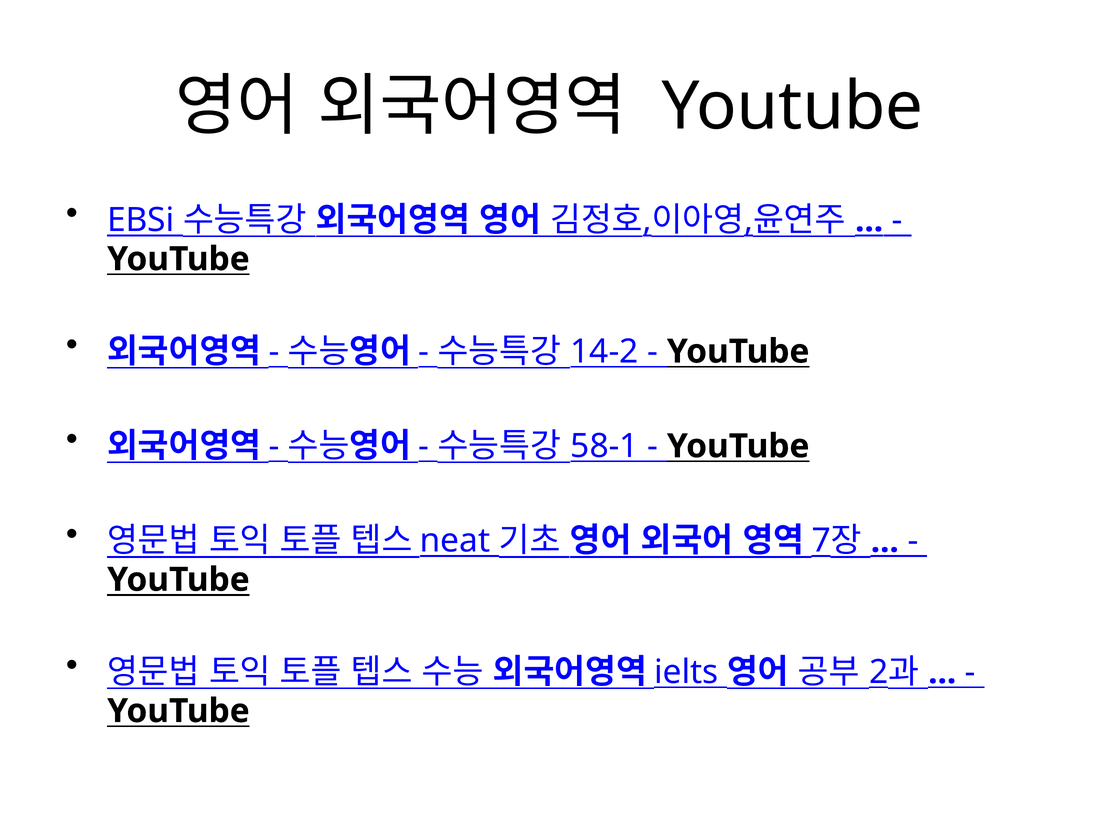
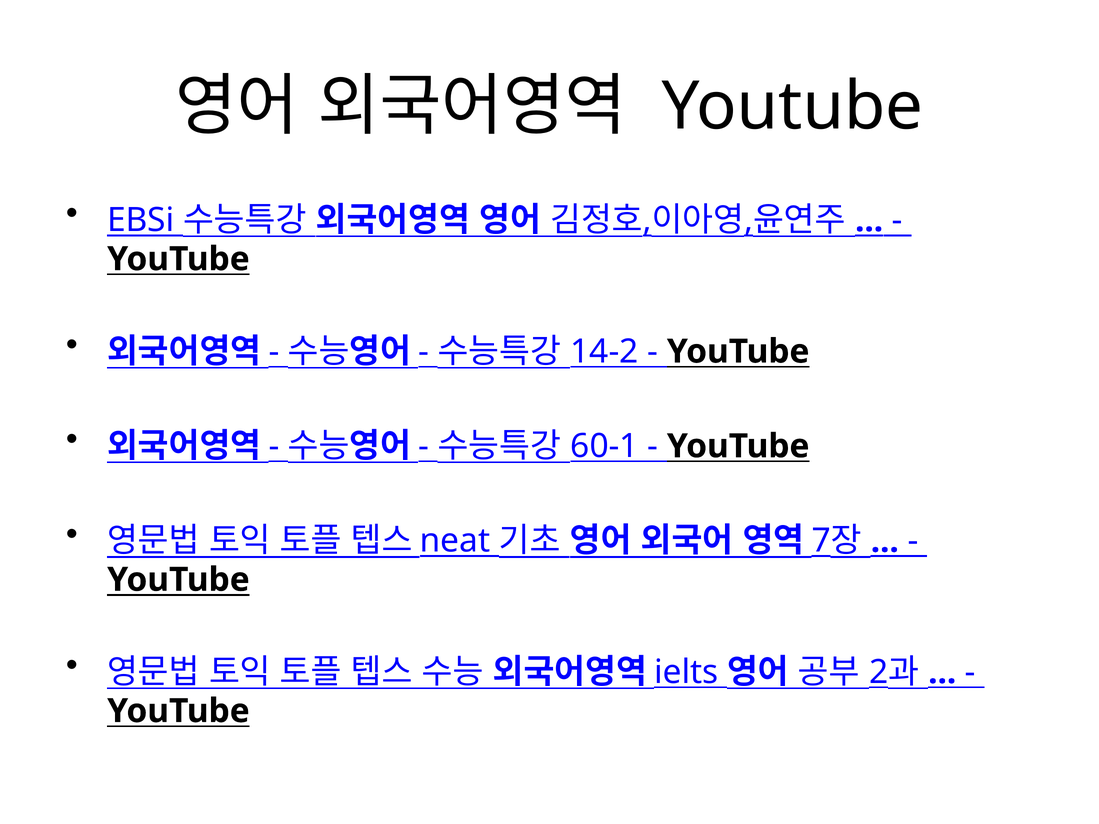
58-1: 58-1 -> 60-1
